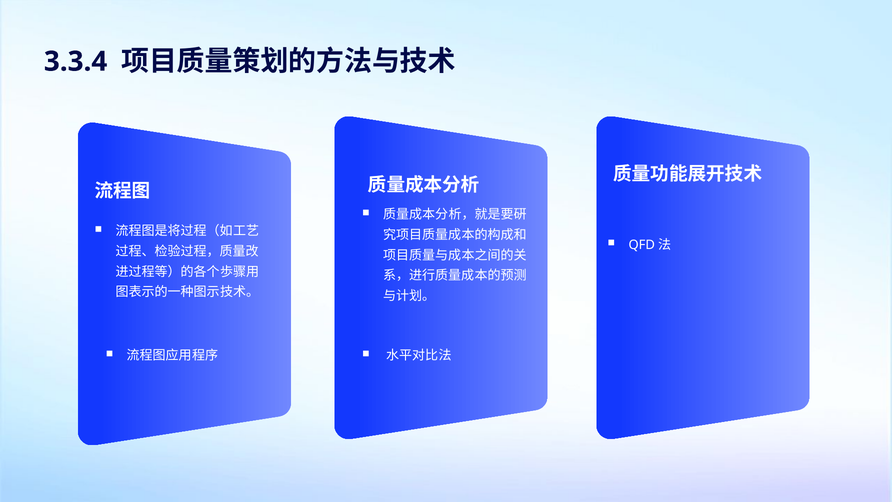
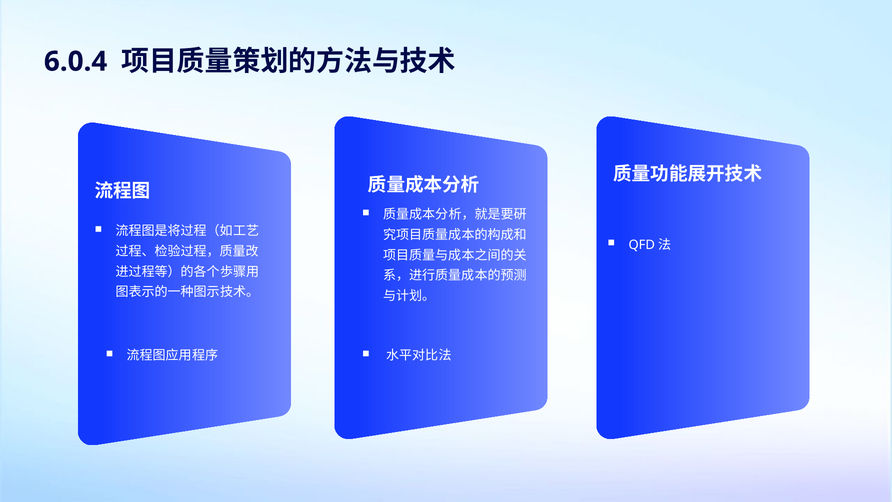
3.3.4: 3.3.4 -> 6.0.4
